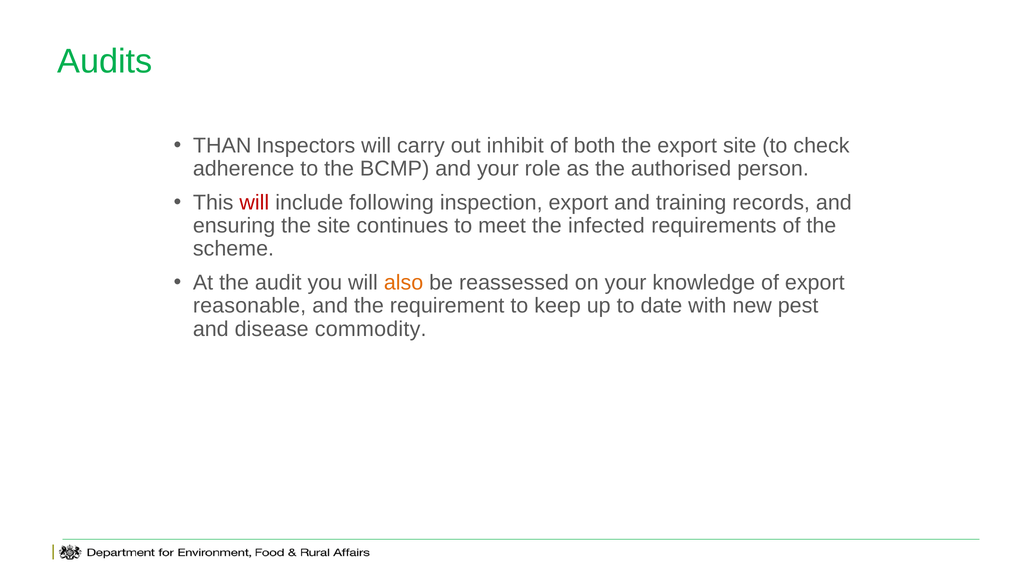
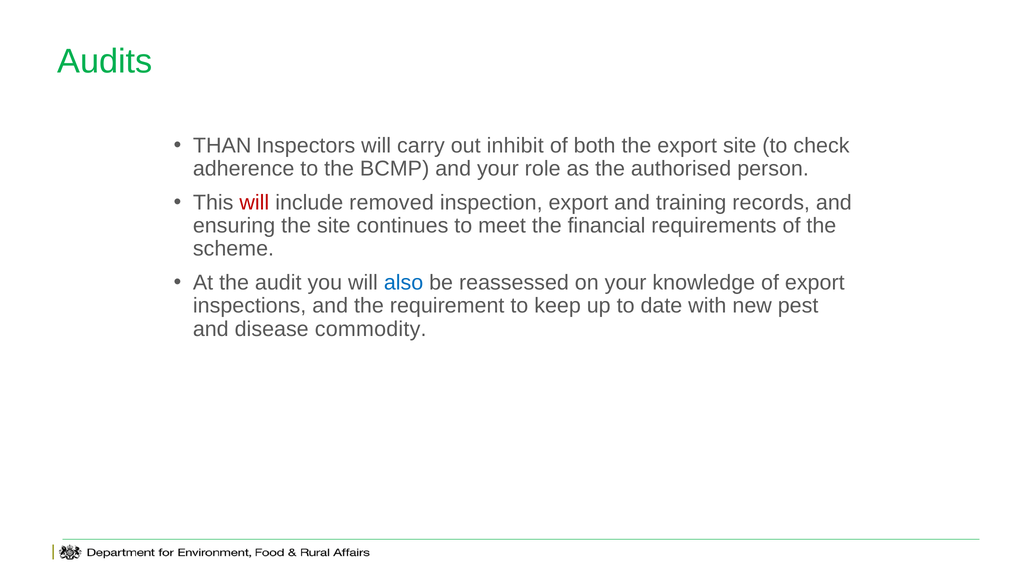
following: following -> removed
infected: infected -> financial
also colour: orange -> blue
reasonable: reasonable -> inspections
